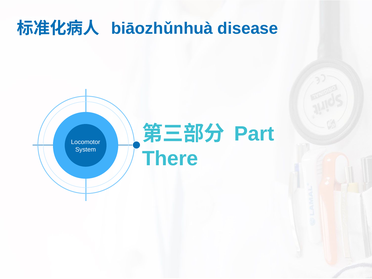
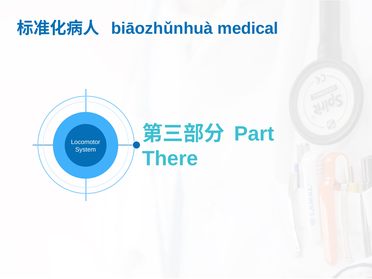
disease: disease -> medical
